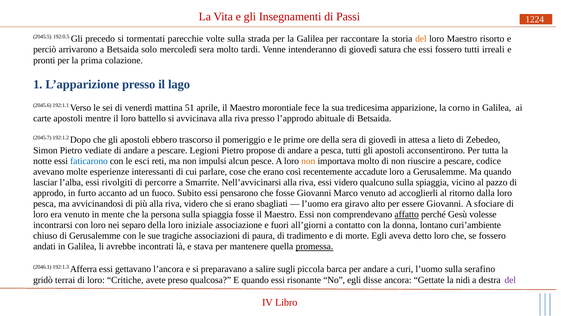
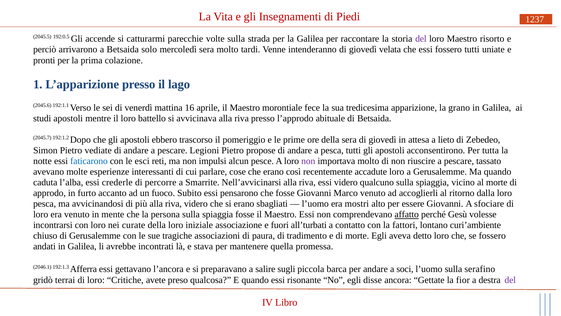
Passi: Passi -> Piedi
1224: 1224 -> 1237
precedo: precedo -> accende
tormentati: tormentati -> catturarmi
del at (421, 39) colour: orange -> purple
satura: satura -> velata
irreali: irreali -> uniate
51: 51 -> 16
corno: corno -> grano
carte: carte -> studi
non at (308, 161) colour: orange -> purple
codice: codice -> tassato
lasciar: lasciar -> caduta
rivolgiti: rivolgiti -> crederle
al pazzo: pazzo -> morte
giravo: giravo -> mostri
separo: separo -> curate
all’giorni: all’giorni -> all’turbati
donna: donna -> fattori
promessa underline: present -> none
curi: curi -> soci
nidi: nidi -> fior
